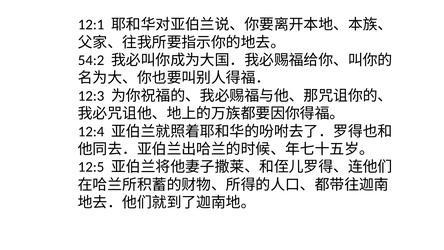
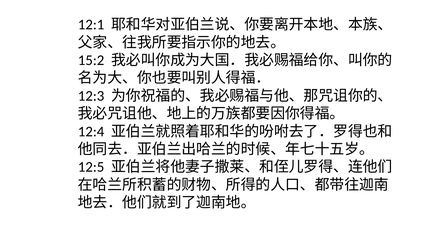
54:2: 54:2 -> 15:2
